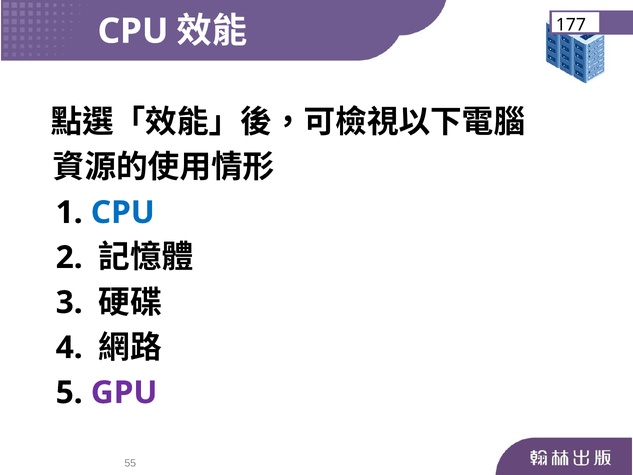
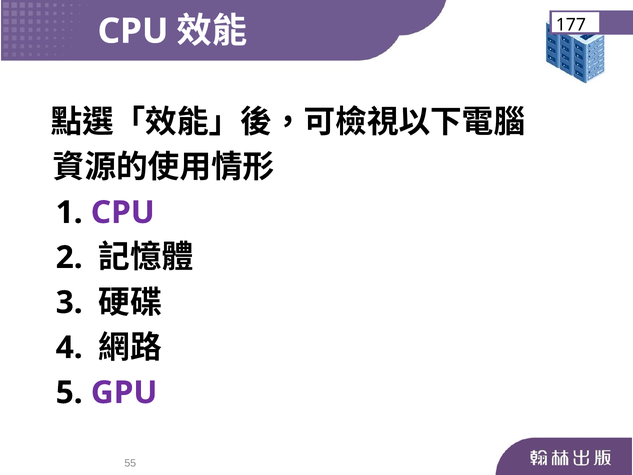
CPU at (123, 212) colour: blue -> purple
